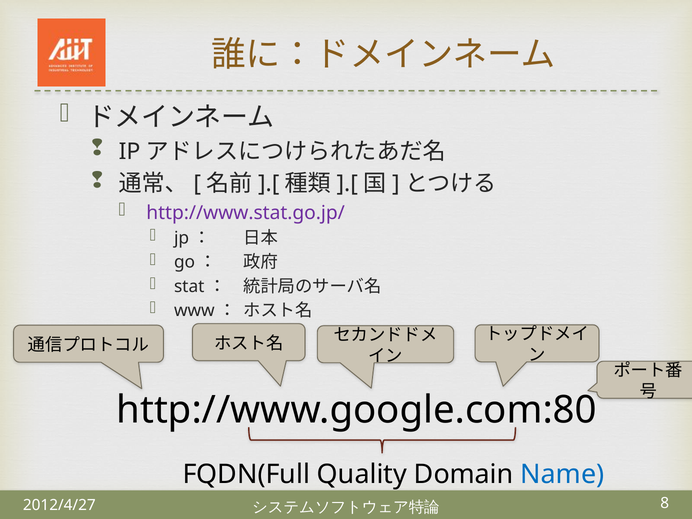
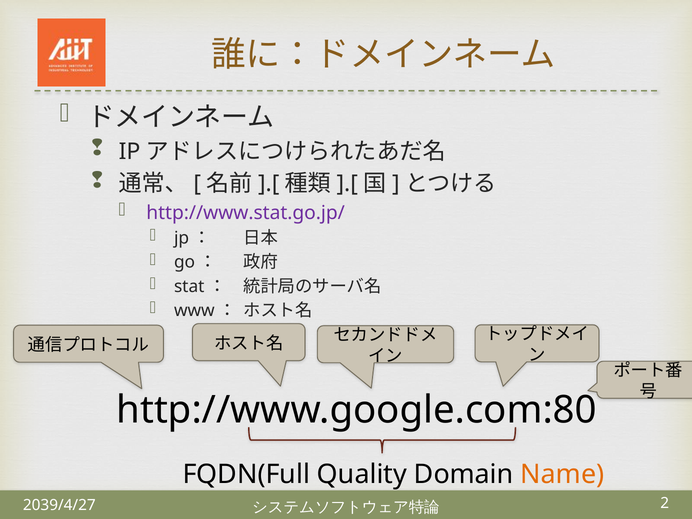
Name colour: blue -> orange
2012/4/27: 2012/4/27 -> 2039/4/27
8: 8 -> 2
